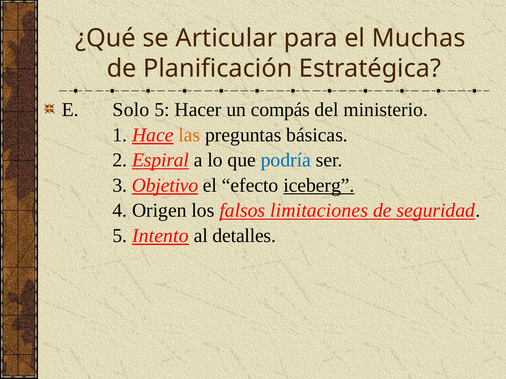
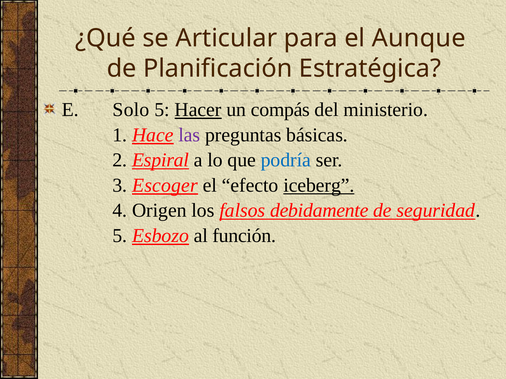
Muchas: Muchas -> Aunque
Hacer underline: none -> present
las colour: orange -> purple
Objetivo: Objetivo -> Escoger
limitaciones: limitaciones -> debidamente
Intento: Intento -> Esbozo
detalles: detalles -> función
